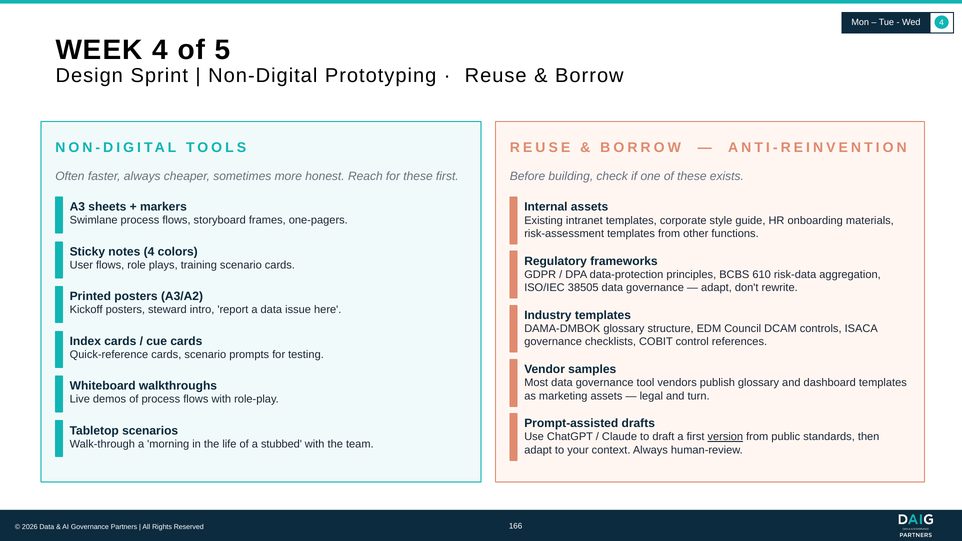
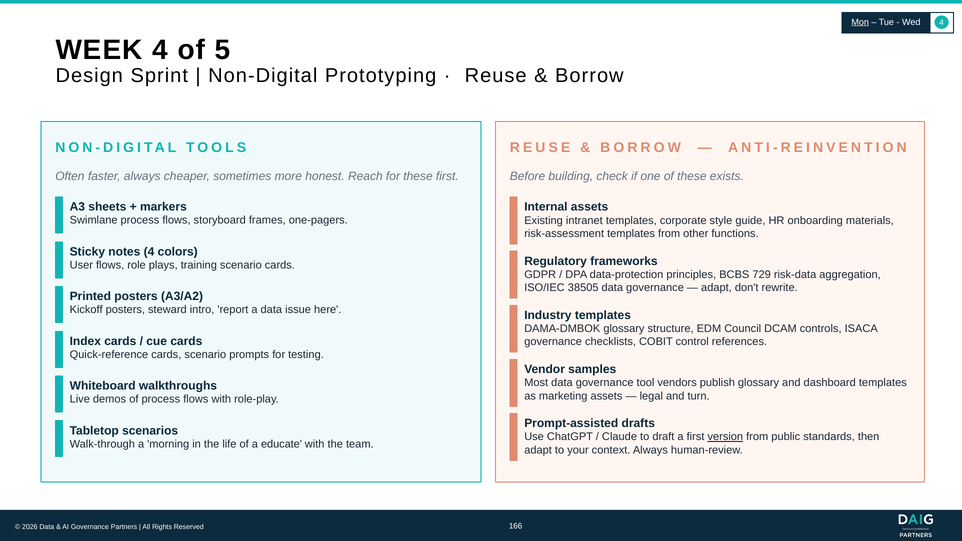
Mon underline: none -> present
610: 610 -> 729
stubbed: stubbed -> educate
